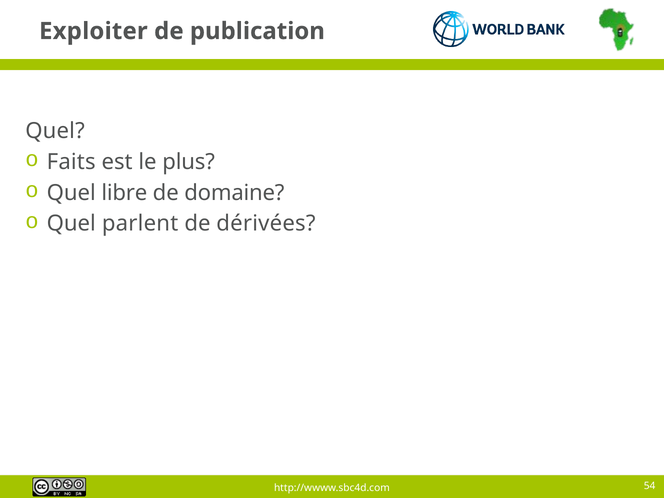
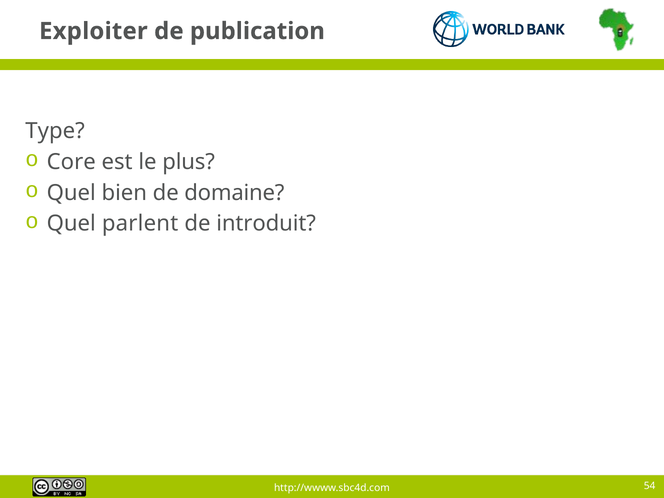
Quel at (55, 131): Quel -> Type
Faits: Faits -> Core
libre: libre -> bien
dérivées: dérivées -> introduit
